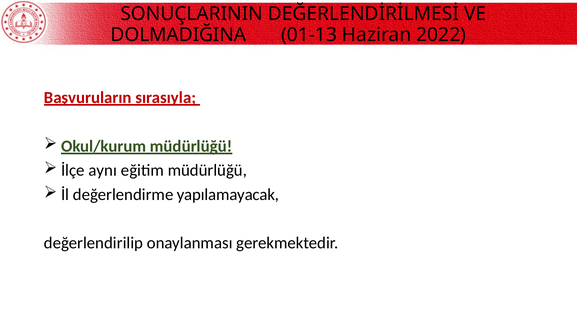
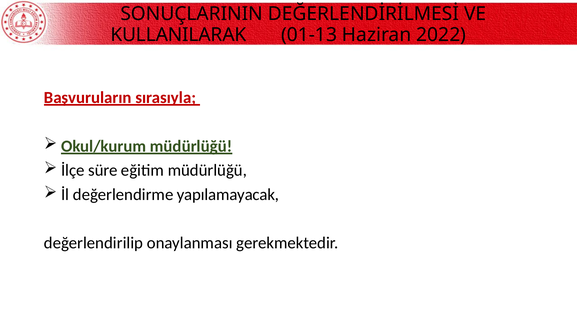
DOLMADIĞINA: DOLMADIĞINA -> KULLANILARAK
aynı: aynı -> süre
